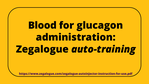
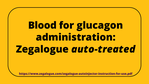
auto-training: auto-training -> auto-treated
